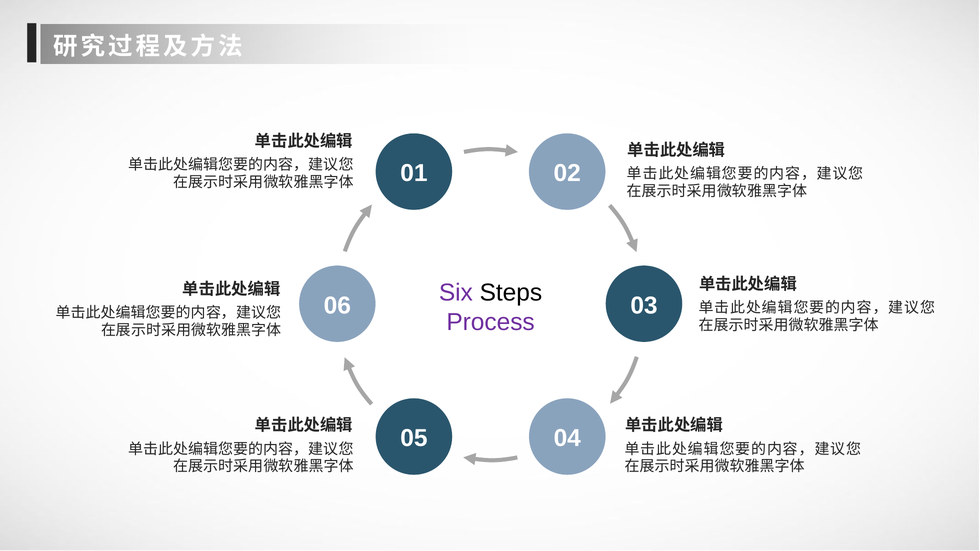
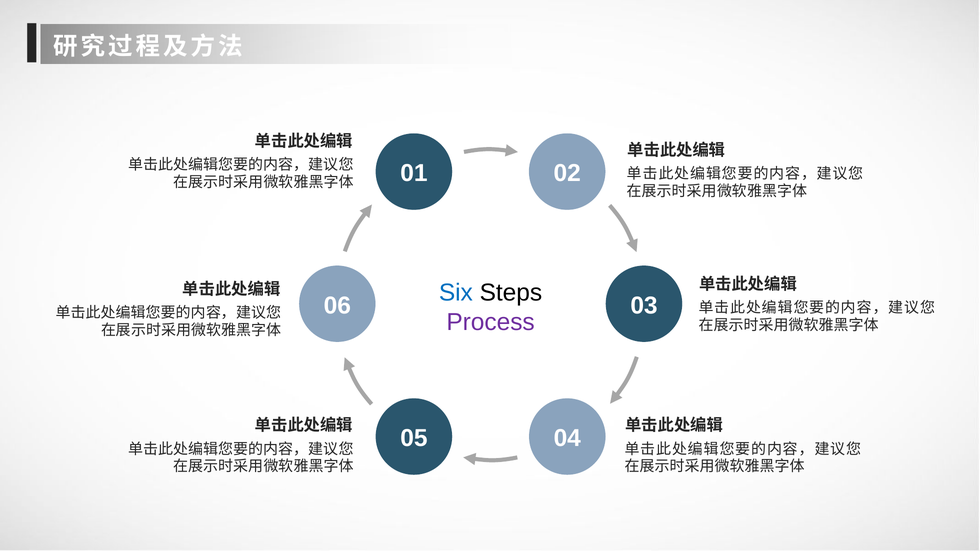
Six colour: purple -> blue
